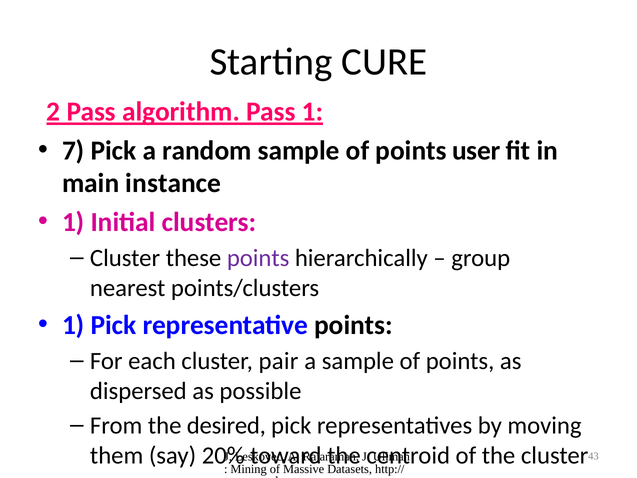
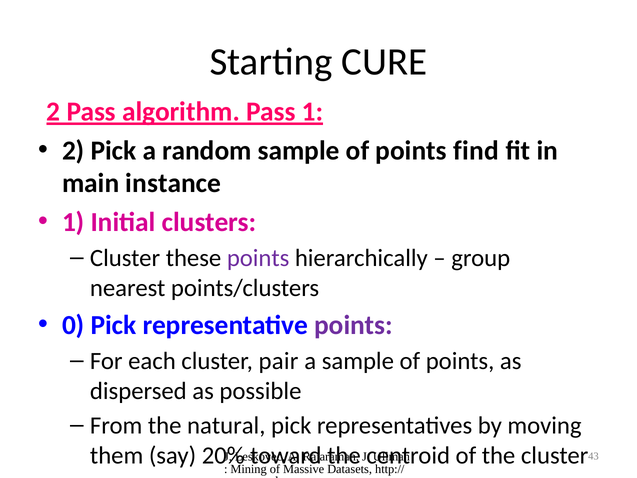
7 at (73, 150): 7 -> 2
user: user -> find
1 at (73, 325): 1 -> 0
points at (353, 325) colour: black -> purple
desired: desired -> natural
